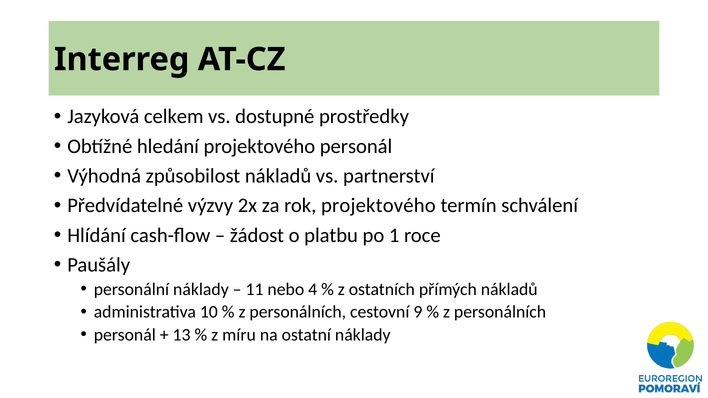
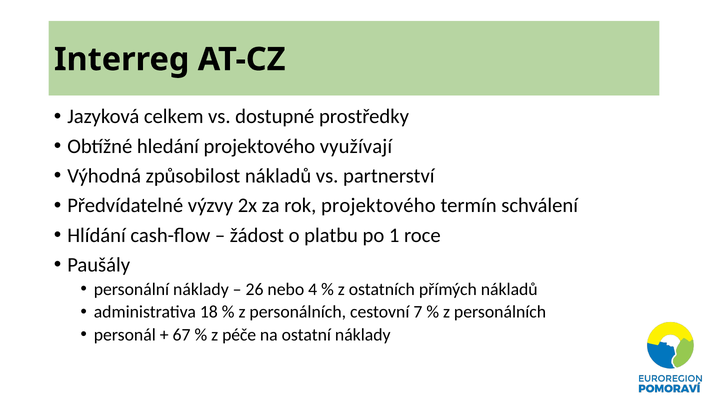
projektového personál: personál -> využívají
11: 11 -> 26
10: 10 -> 18
9: 9 -> 7
13: 13 -> 67
míru: míru -> péče
